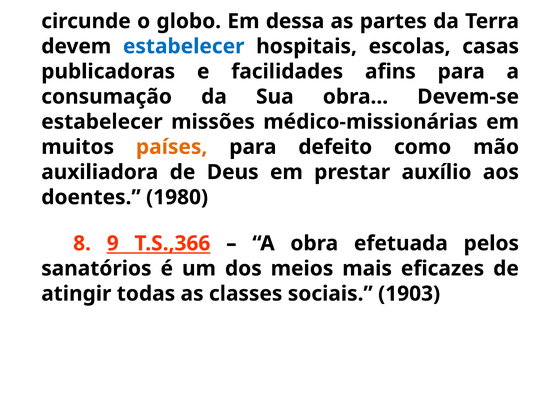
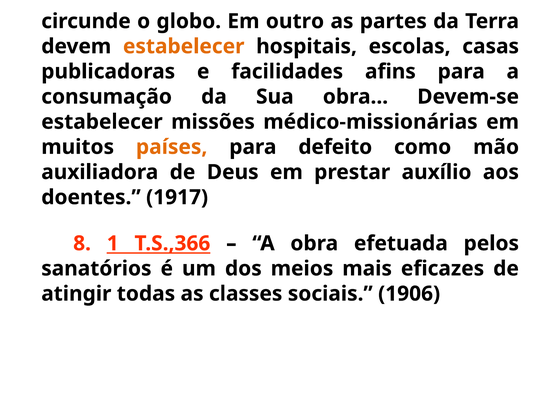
dessa: dessa -> outro
estabelecer at (184, 46) colour: blue -> orange
1980: 1980 -> 1917
9: 9 -> 1
1903: 1903 -> 1906
